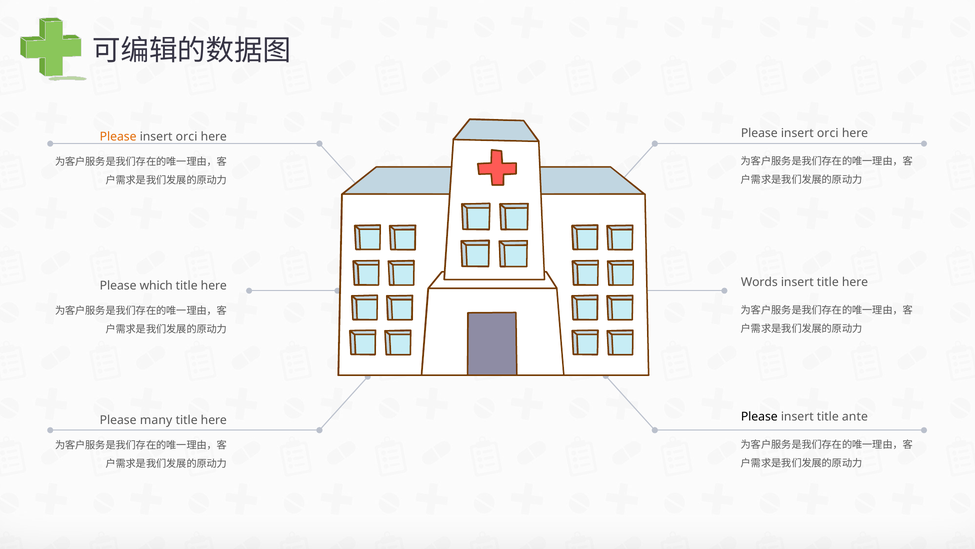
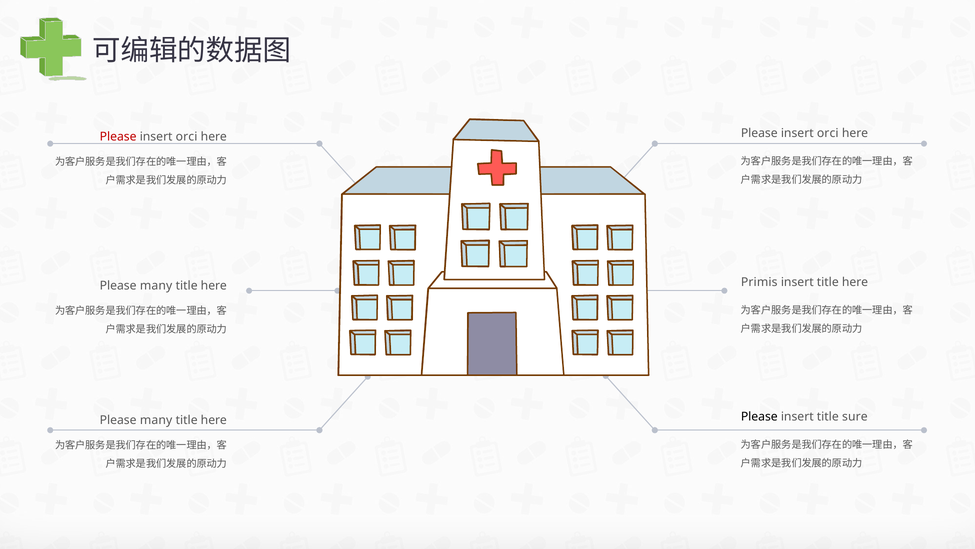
Please at (118, 137) colour: orange -> red
Words: Words -> Primis
which at (156, 285): which -> many
ante: ante -> sure
